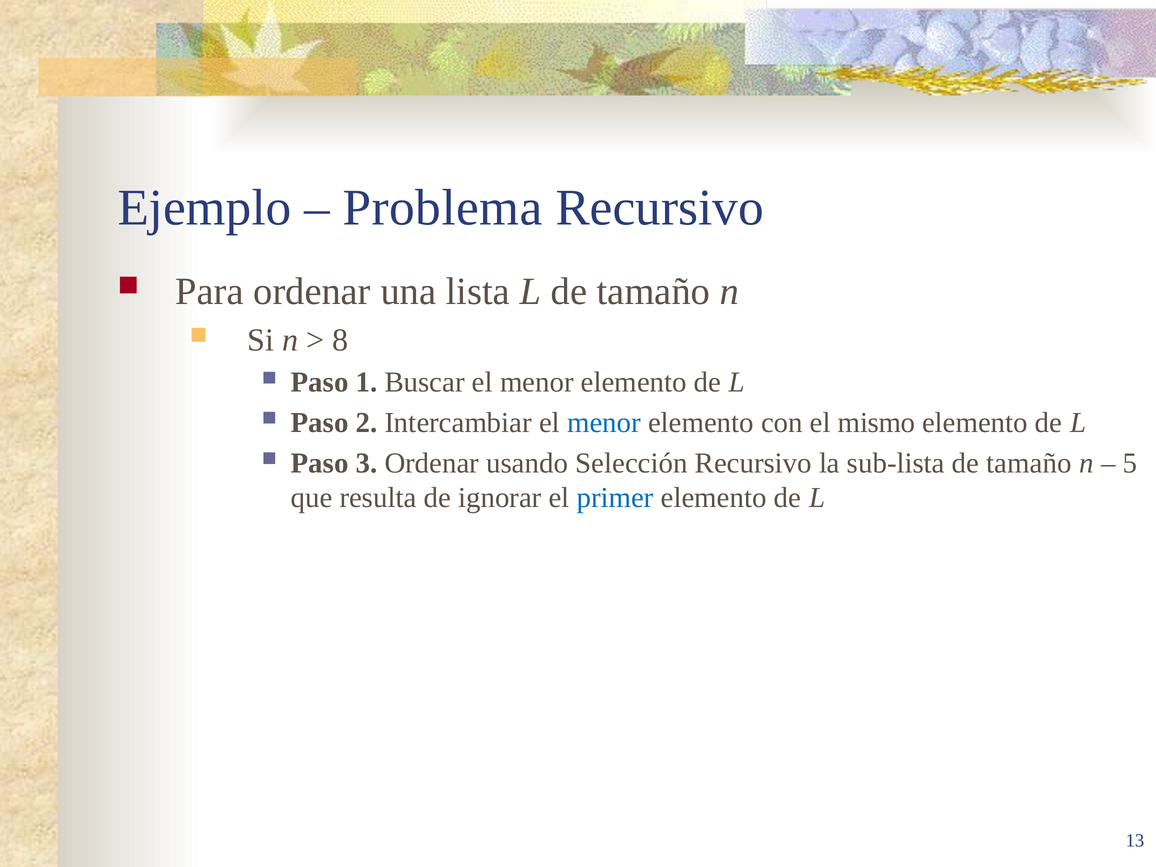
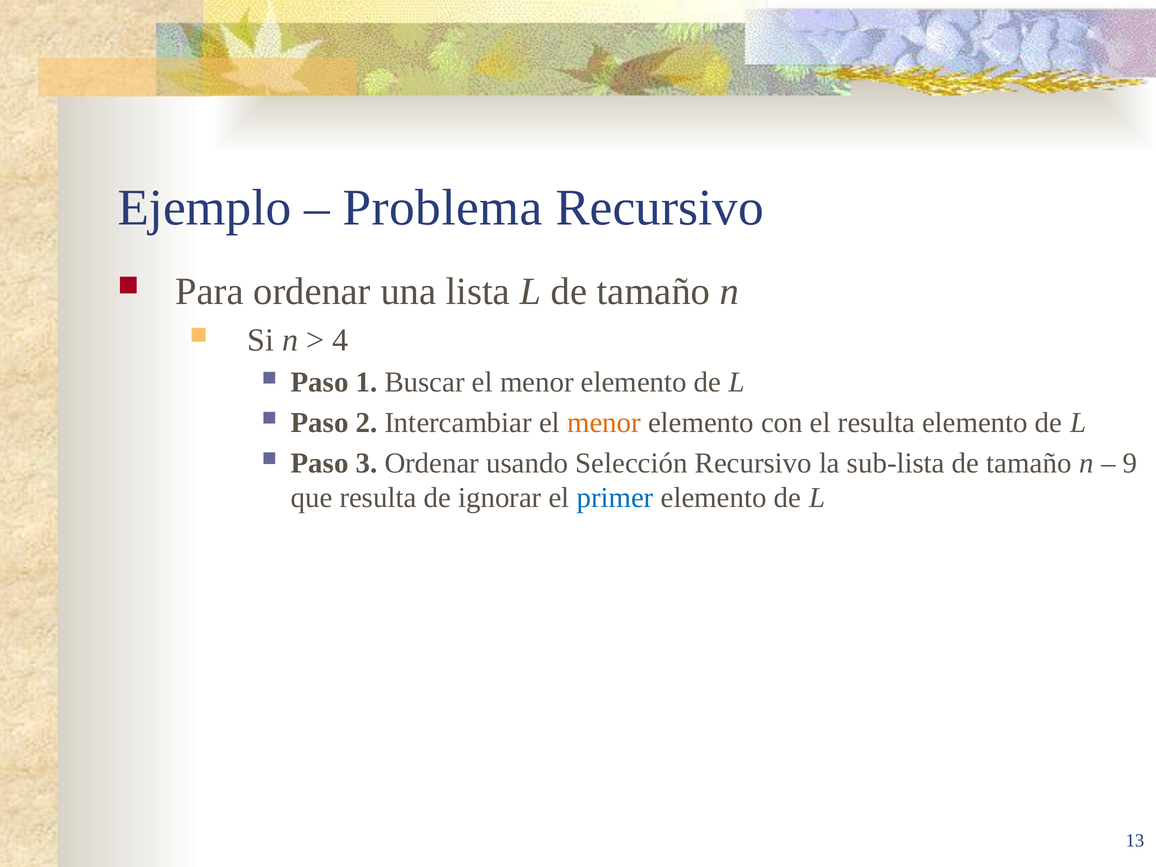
8: 8 -> 4
menor at (604, 423) colour: blue -> orange
el mismo: mismo -> resulta
5: 5 -> 9
